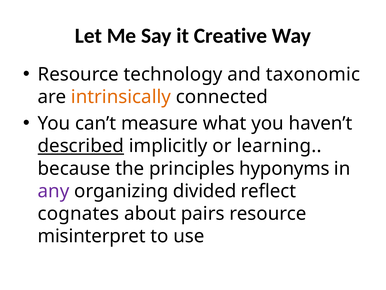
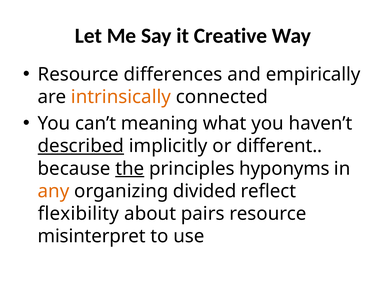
technology: technology -> differences
taxonomic: taxonomic -> empirically
measure: measure -> meaning
learning: learning -> different
the underline: none -> present
any colour: purple -> orange
cognates: cognates -> flexibility
